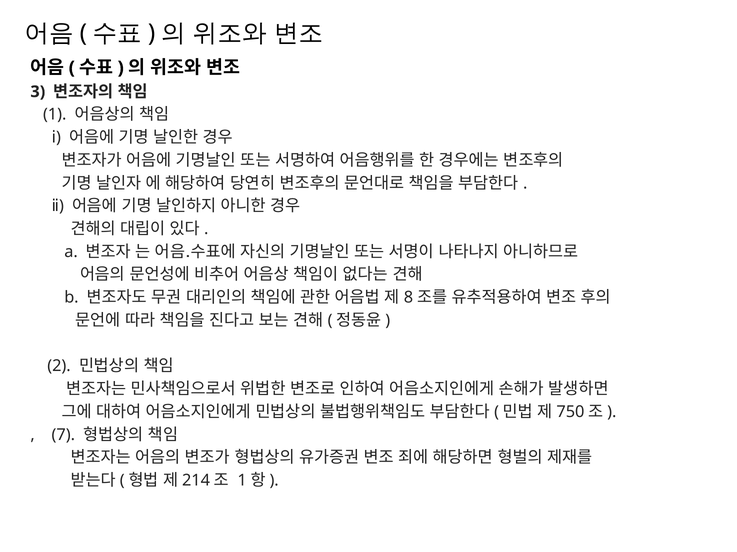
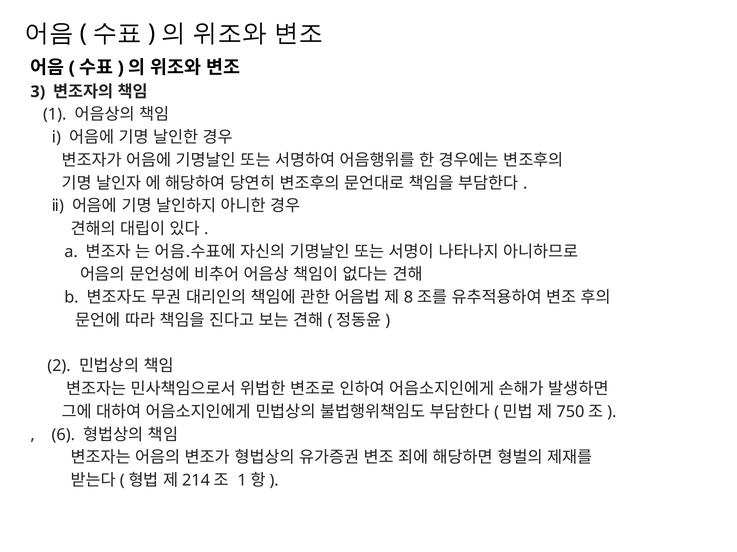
7: 7 -> 6
